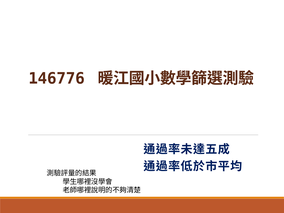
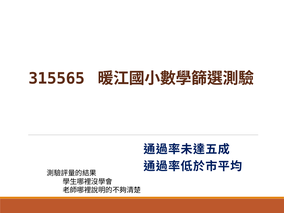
146776: 146776 -> 315565
